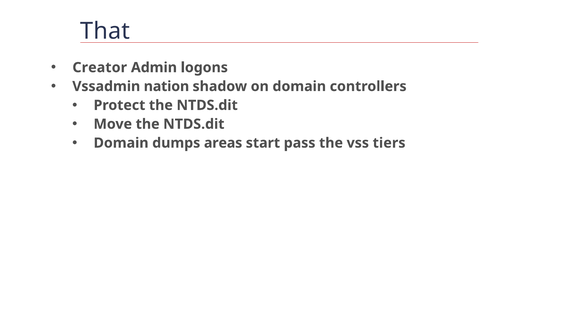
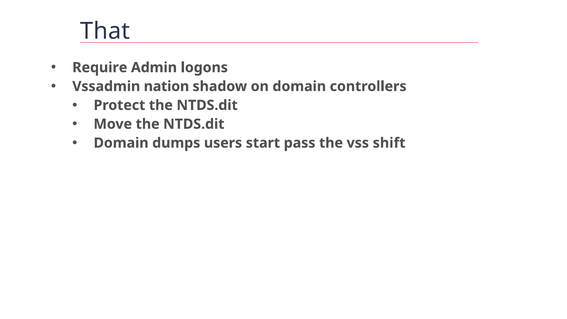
Creator: Creator -> Require
areas: areas -> users
tiers: tiers -> shift
